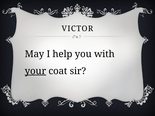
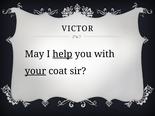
help underline: none -> present
